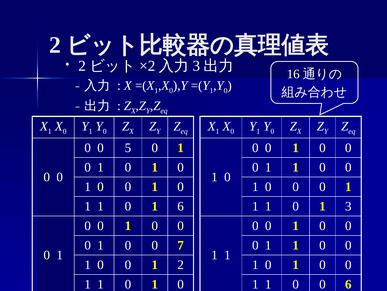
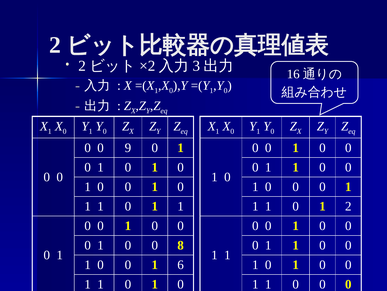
5: 5 -> 9
6 at (181, 206): 6 -> 1
1 3: 3 -> 2
7: 7 -> 8
1 2: 2 -> 6
6 at (348, 284): 6 -> 0
